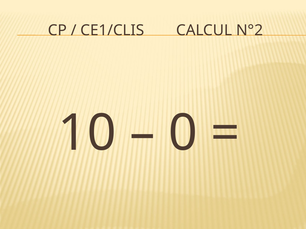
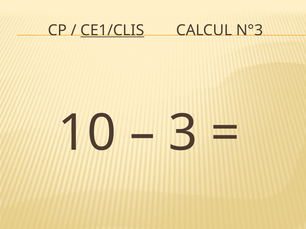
CE1/CLIS underline: none -> present
N°2: N°2 -> N°3
0: 0 -> 3
